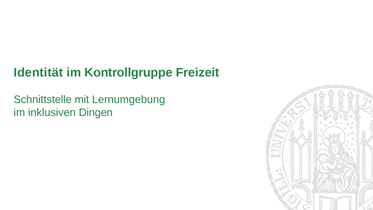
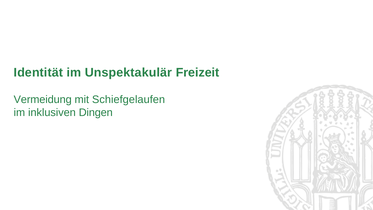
Kontrollgruppe: Kontrollgruppe -> Unspektakulär
Schnittstelle: Schnittstelle -> Vermeidung
Lernumgebung: Lernumgebung -> Schiefgelaufen
